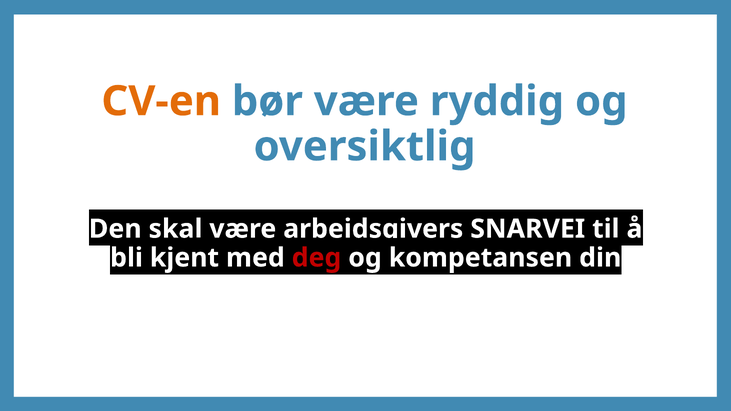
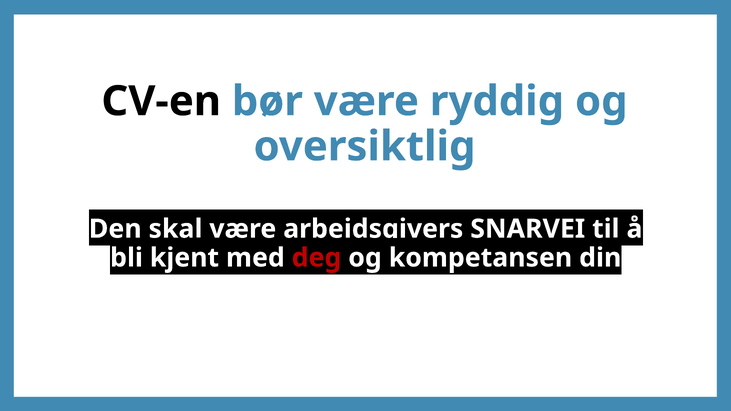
CV-en colour: orange -> black
